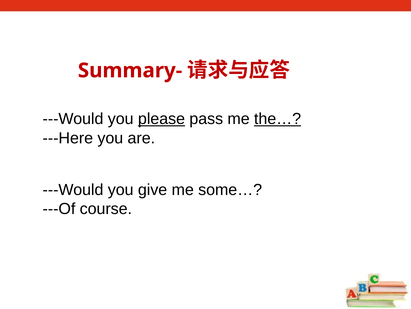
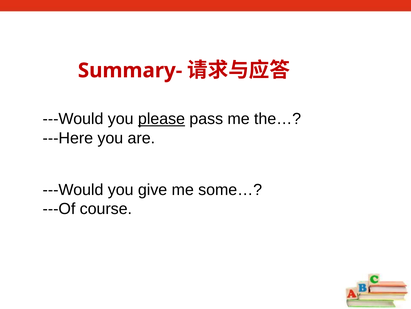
the… underline: present -> none
